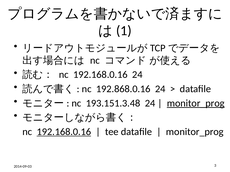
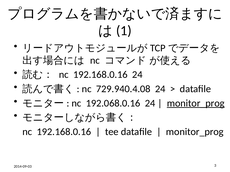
192.868.0.16: 192.868.0.16 -> 729.940.4.08
193.151.3.48: 193.151.3.48 -> 192.068.0.16
192.168.0.16 at (64, 132) underline: present -> none
